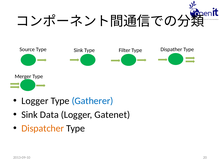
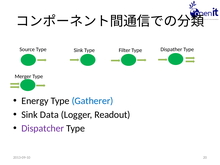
Logger at (35, 101): Logger -> Energy
Gatenet: Gatenet -> Readout
Dispatcher colour: orange -> purple
